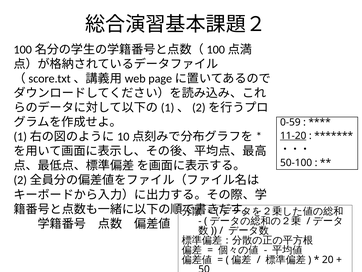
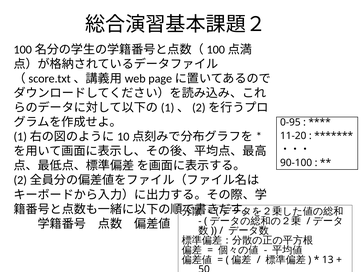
0-59: 0-59 -> 0-95
11-20 underline: present -> none
50-100: 50-100 -> 90-100
20: 20 -> 13
